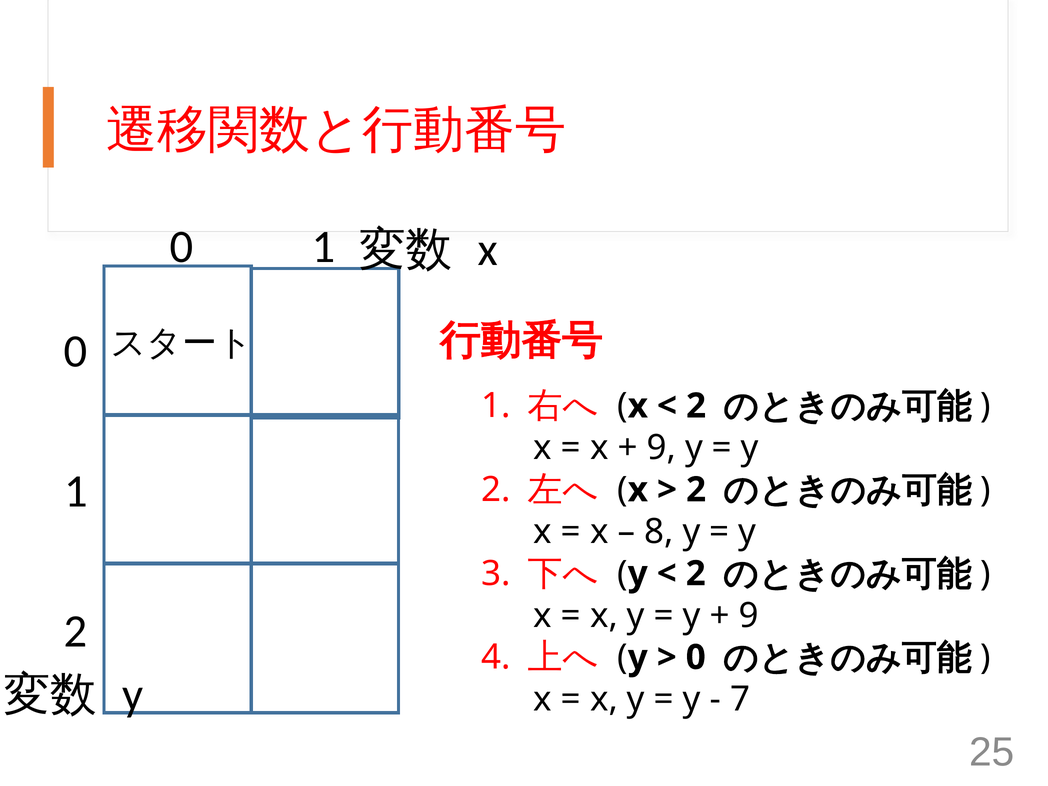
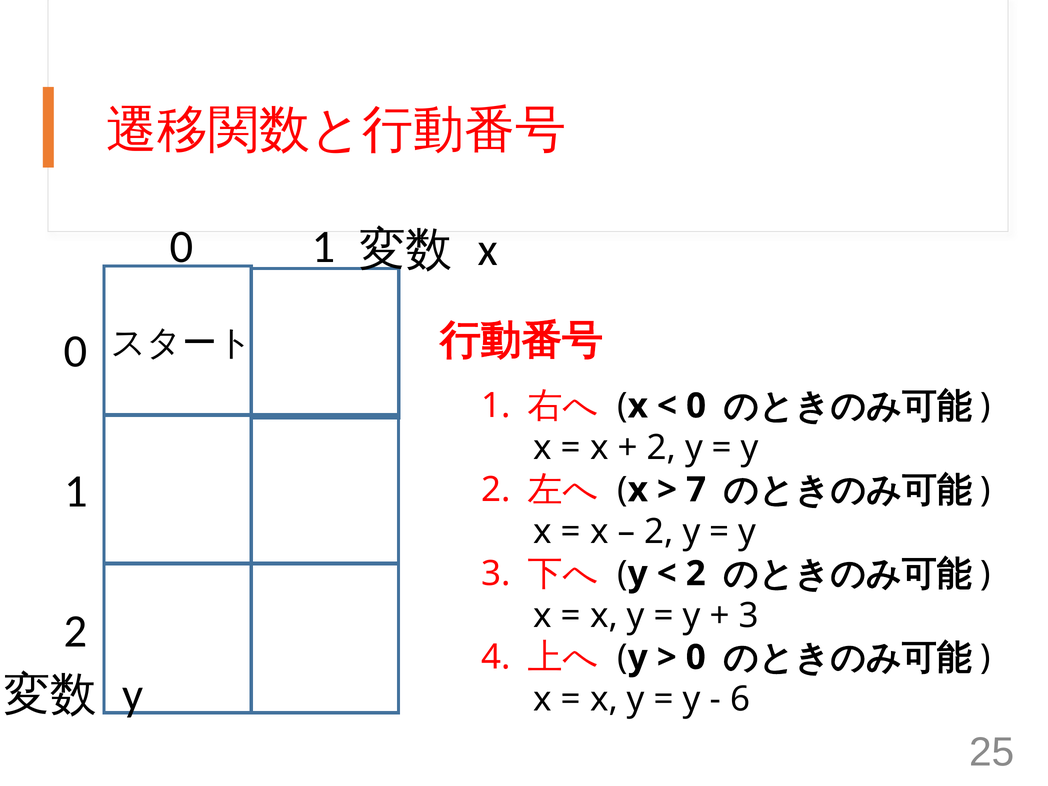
2 at (696, 406): 2 -> 0
9 at (661, 448): 9 -> 2
2 at (696, 490): 2 -> 7
8 at (659, 532): 8 -> 2
9 at (749, 616): 9 -> 3
7: 7 -> 6
